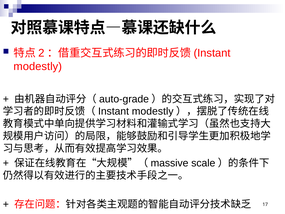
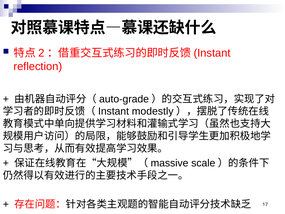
modestly at (38, 66): modestly -> reflection
